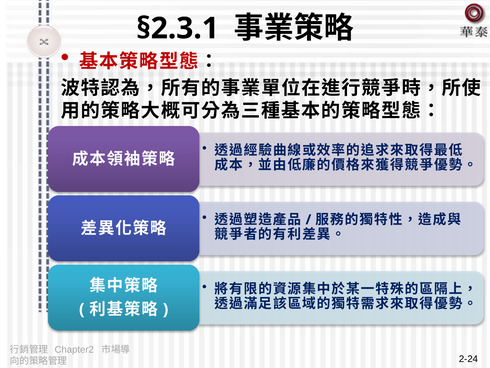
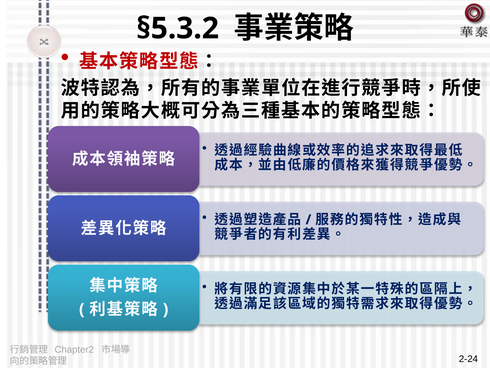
§2.3.1: §2.3.1 -> §5.3.2
